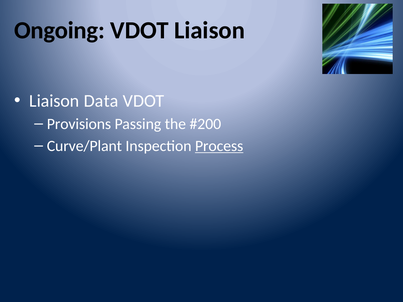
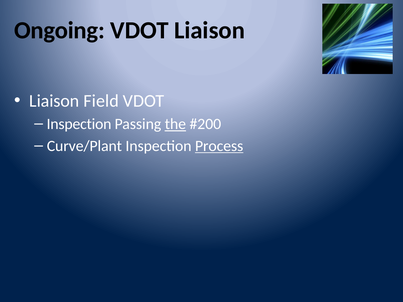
Data: Data -> Field
Provisions at (79, 124): Provisions -> Inspection
the underline: none -> present
